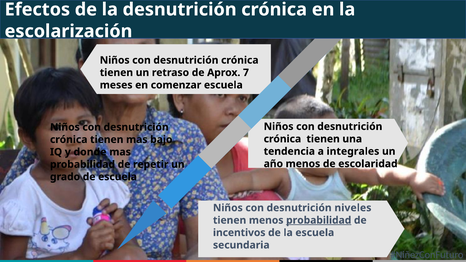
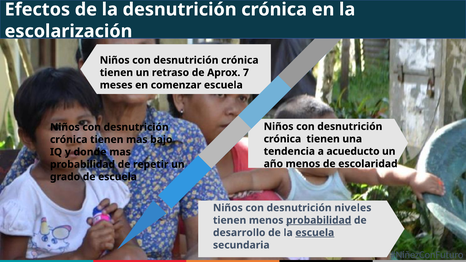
integrales: integrales -> acueducto
incentivos: incentivos -> desarrollo
escuela at (315, 233) underline: none -> present
